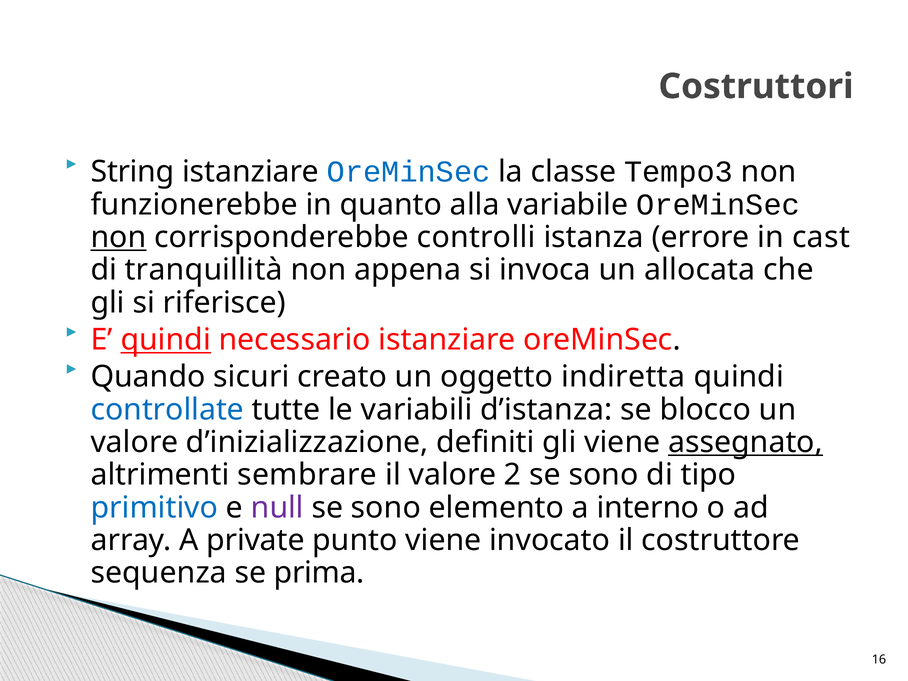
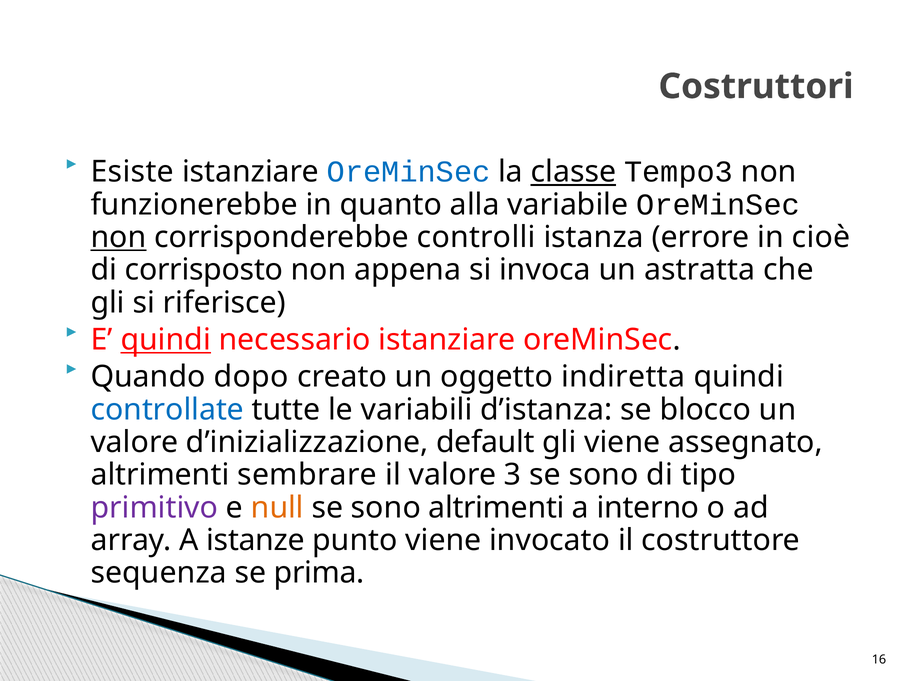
String: String -> Esiste
classe underline: none -> present
cast: cast -> cioè
tranquillità: tranquillità -> corrisposto
allocata: allocata -> astratta
sicuri: sicuri -> dopo
definiti: definiti -> default
assegnato underline: present -> none
2: 2 -> 3
primitivo colour: blue -> purple
null colour: purple -> orange
sono elemento: elemento -> altrimenti
private: private -> istanze
